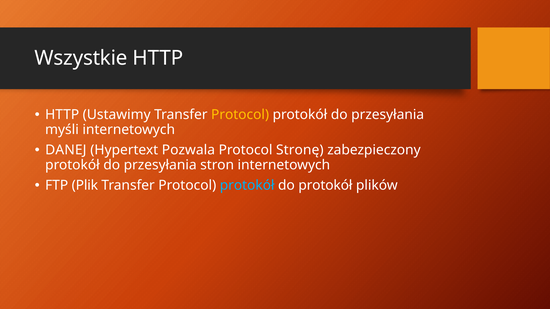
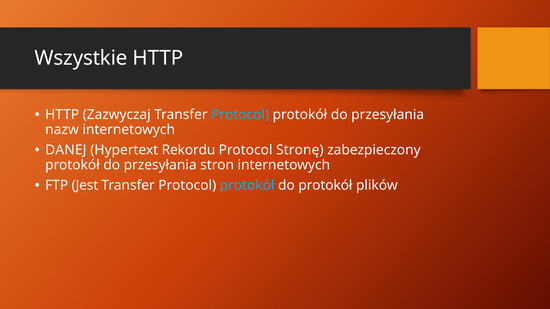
Ustawimy: Ustawimy -> Zazwyczaj
Protocol at (240, 115) colour: yellow -> light blue
myśli: myśli -> nazw
Pozwala: Pozwala -> Rekordu
Plik: Plik -> Jest
